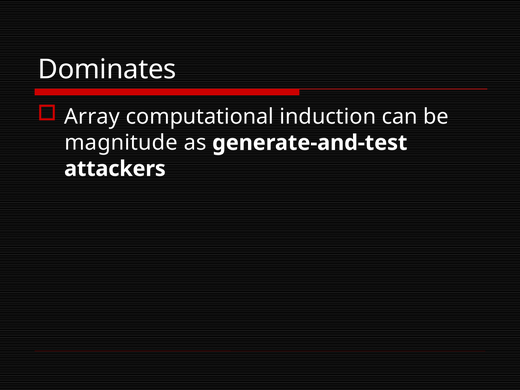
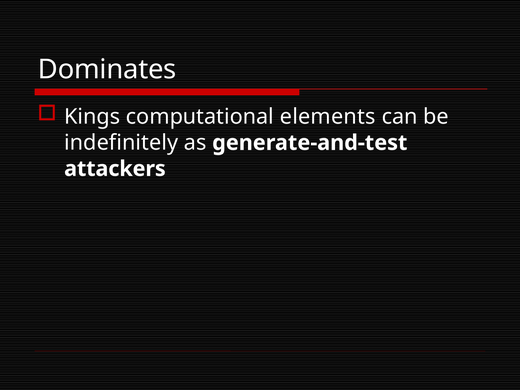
Array: Array -> Kings
induction: induction -> elements
magnitude: magnitude -> indefinitely
